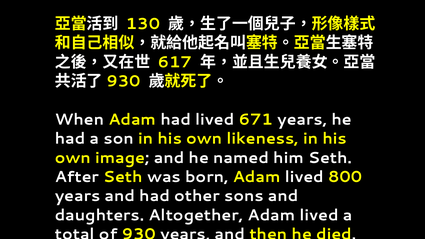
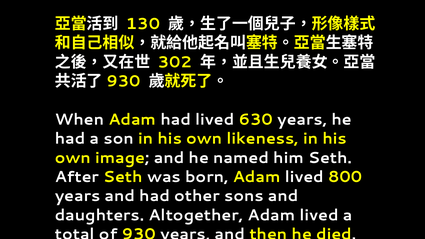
617: 617 -> 302
671: 671 -> 630
